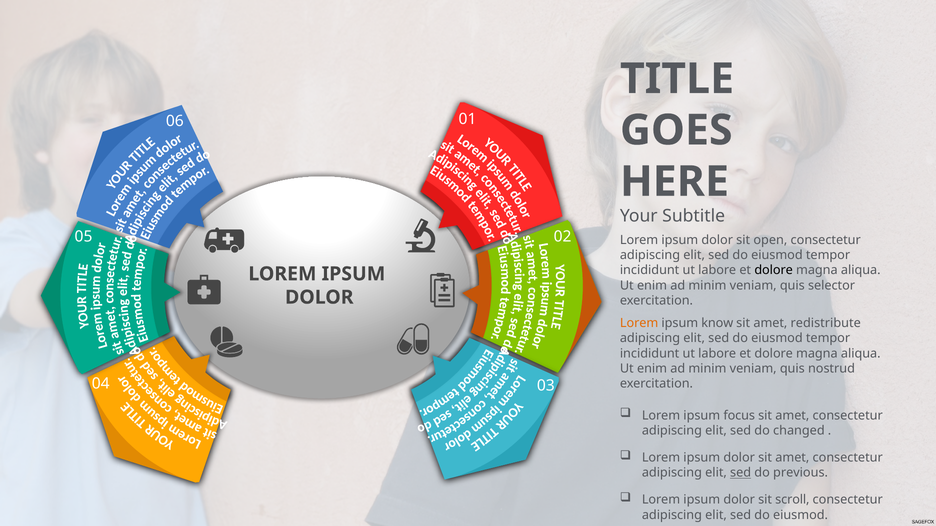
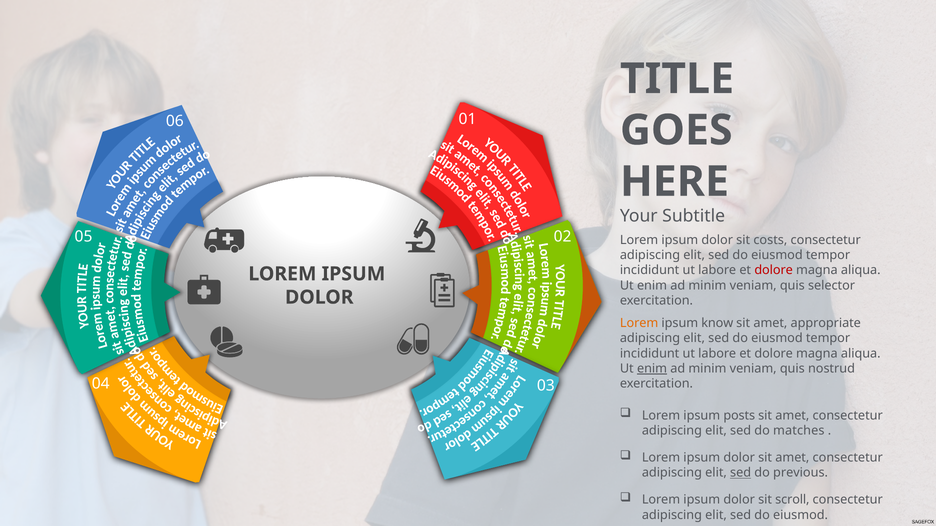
open: open -> costs
dolore at (774, 271) colour: black -> red
redistribute: redistribute -> appropriate
enim at (652, 369) underline: none -> present
focus: focus -> posts
changed: changed -> matches
